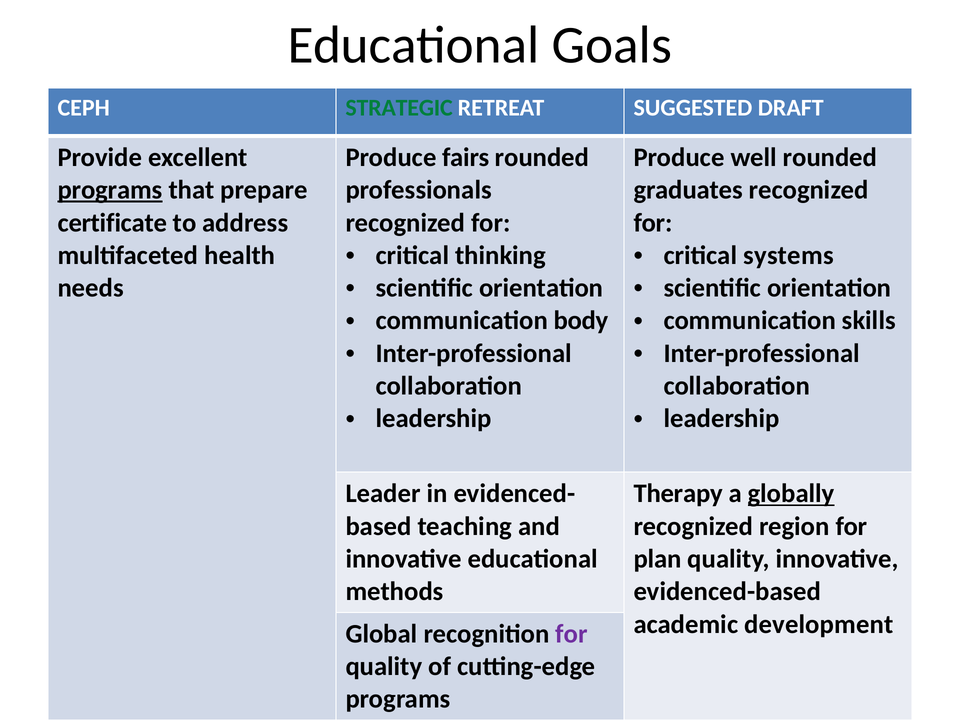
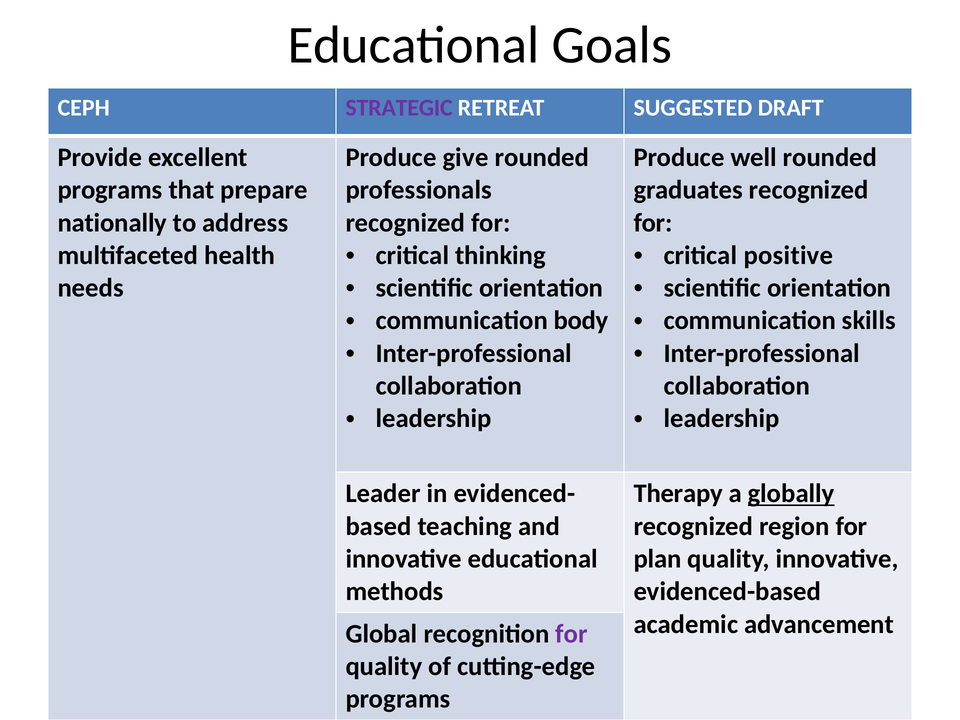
STRATEGIC colour: green -> purple
fairs: fairs -> give
programs at (110, 190) underline: present -> none
certificate: certificate -> nationally
systems: systems -> positive
development: development -> advancement
